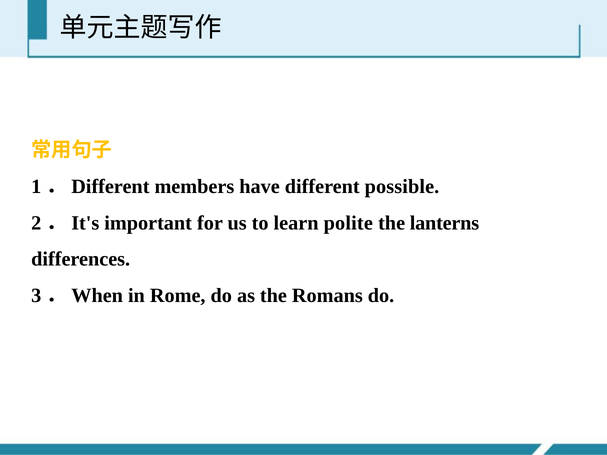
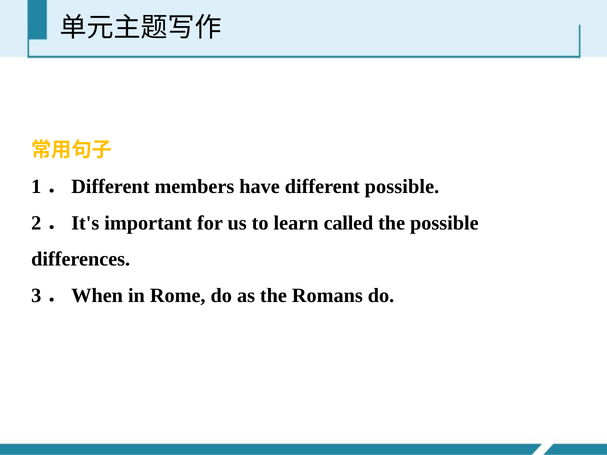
polite: polite -> called
the lanterns: lanterns -> possible
